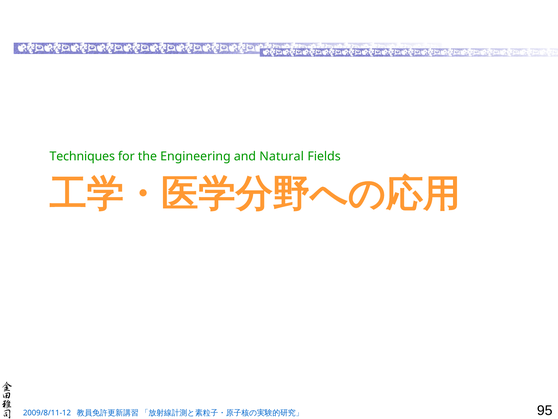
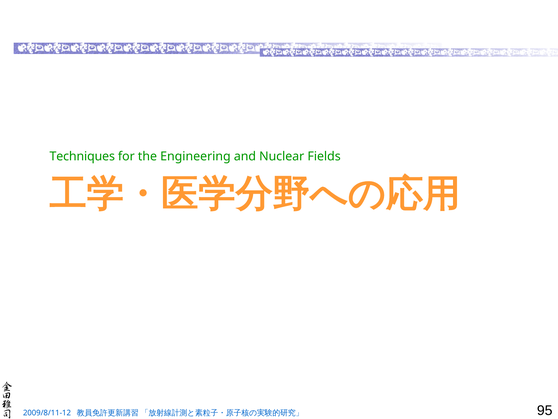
Natural: Natural -> Nuclear
